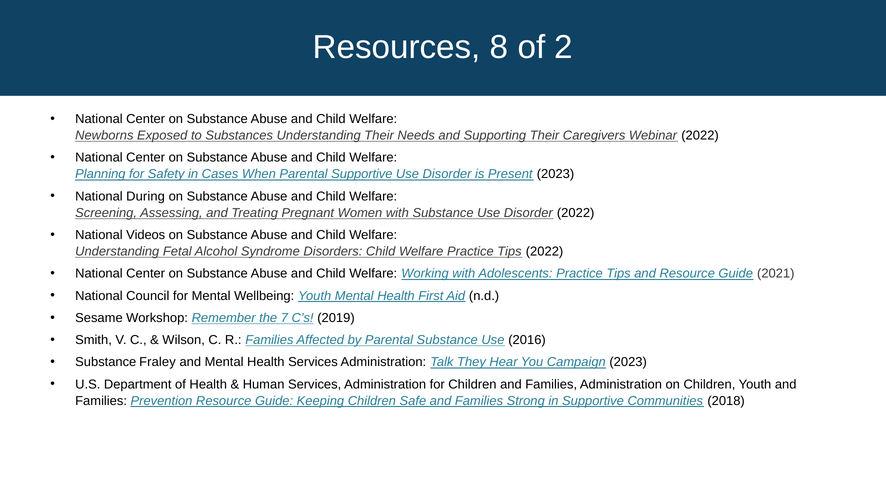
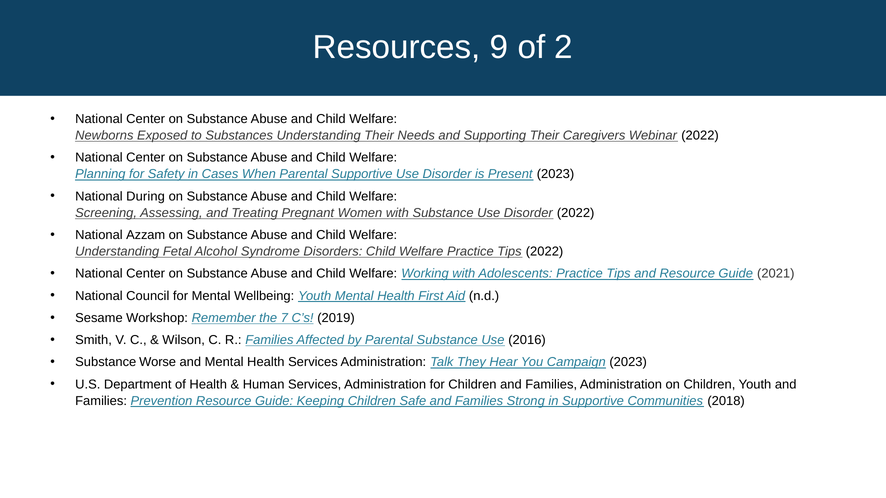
8: 8 -> 9
Videos: Videos -> Azzam
Fraley: Fraley -> Worse
